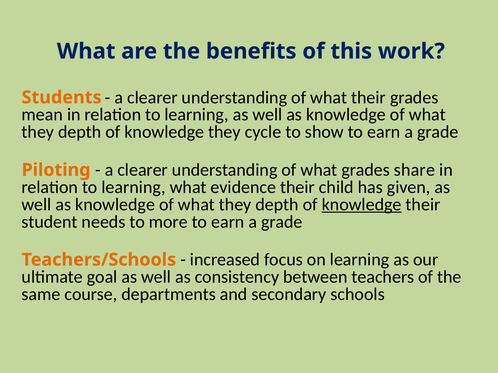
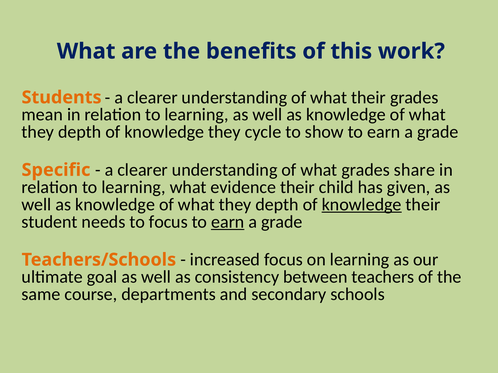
Piloting: Piloting -> Specific
to more: more -> focus
earn at (228, 222) underline: none -> present
